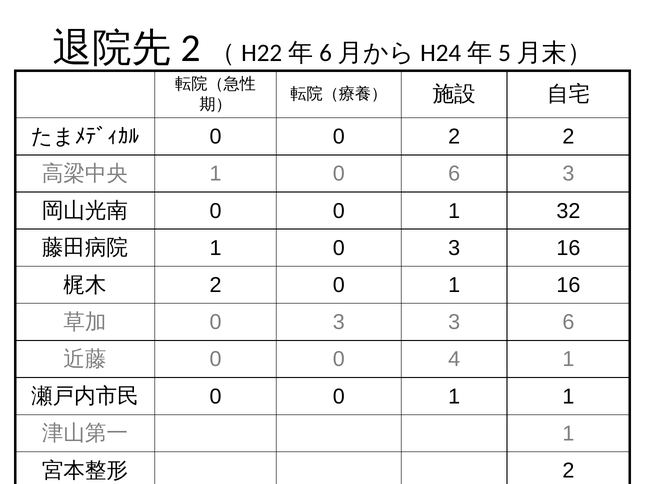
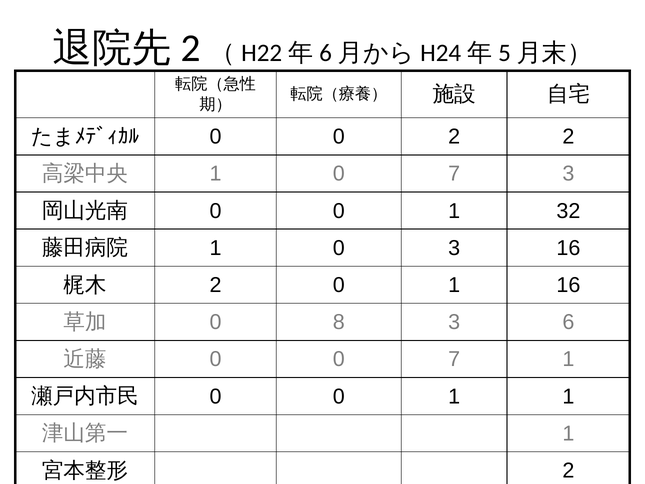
1 0 6: 6 -> 7
3 at (339, 322): 3 -> 8
0 0 4: 4 -> 7
